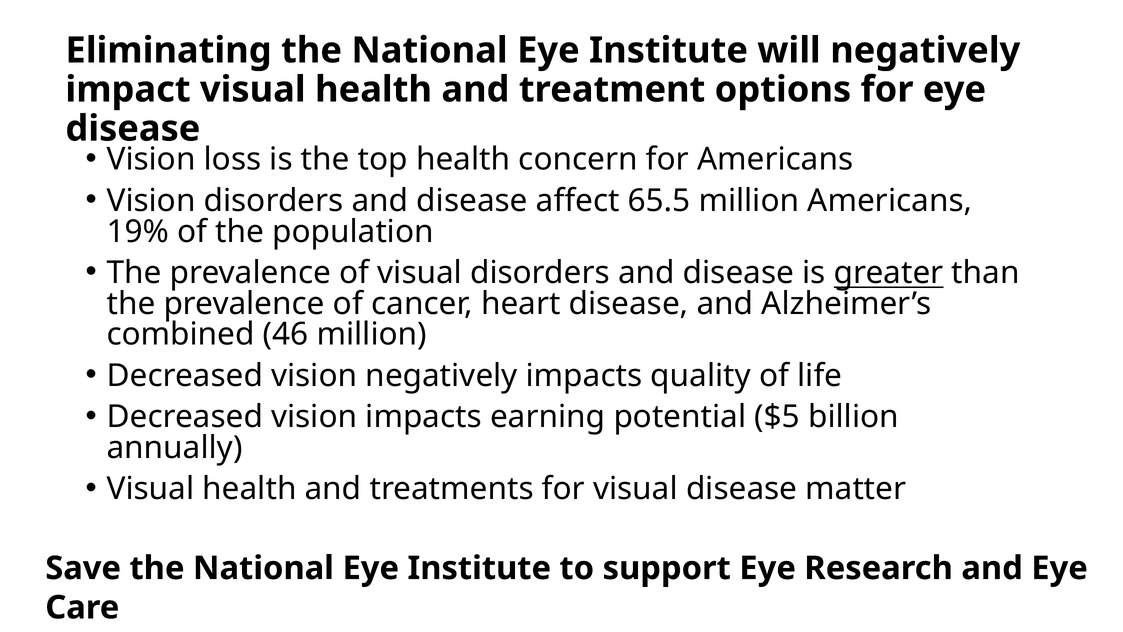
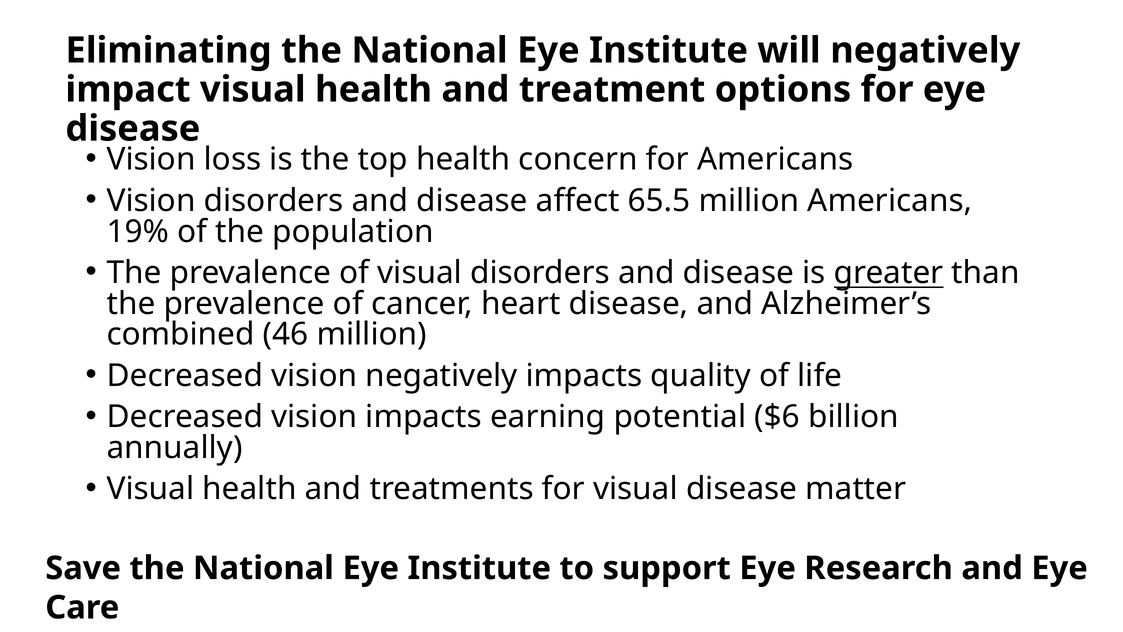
$5: $5 -> $6
